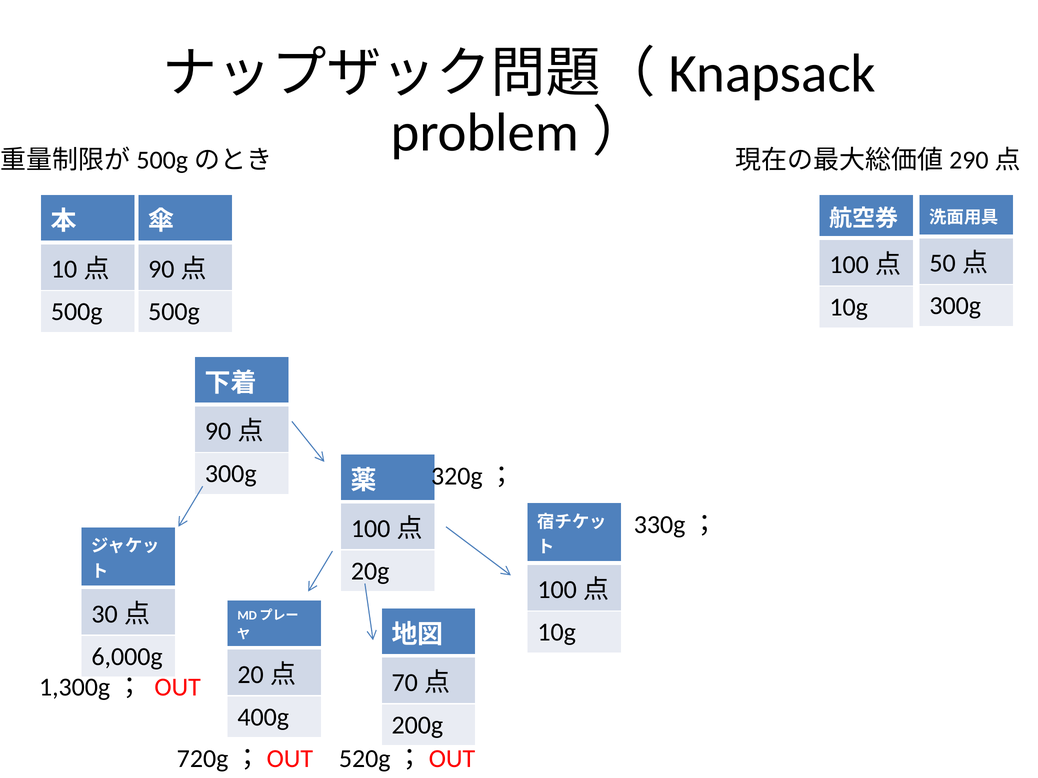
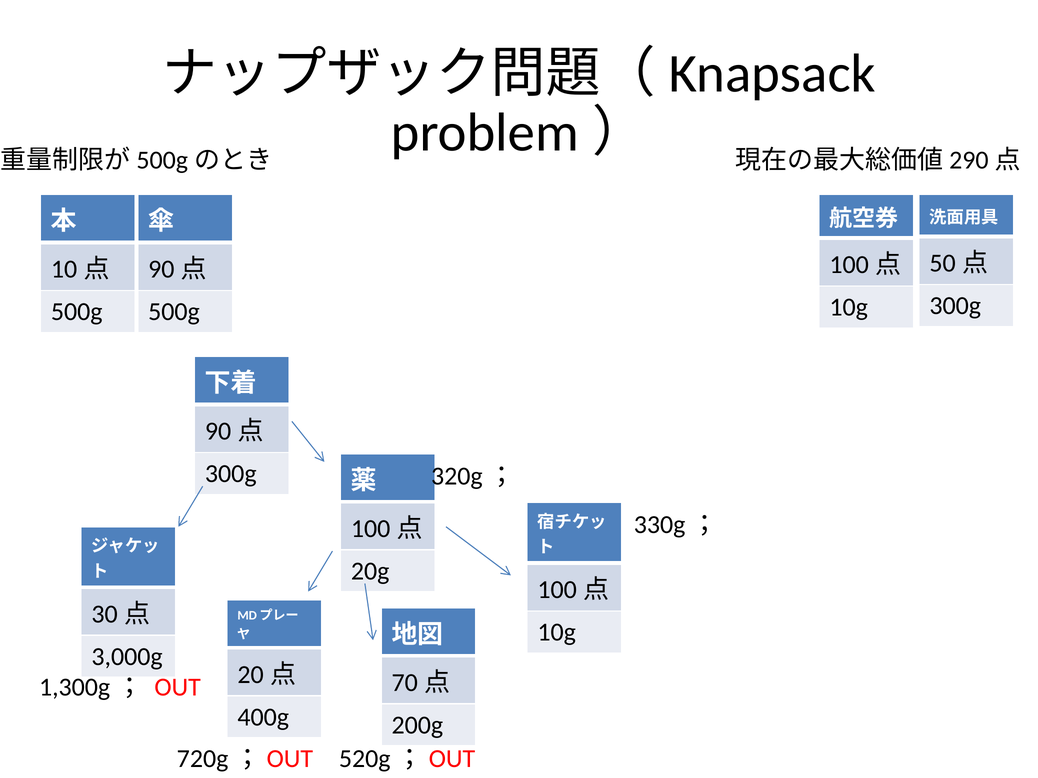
6,000g: 6,000g -> 3,000g
